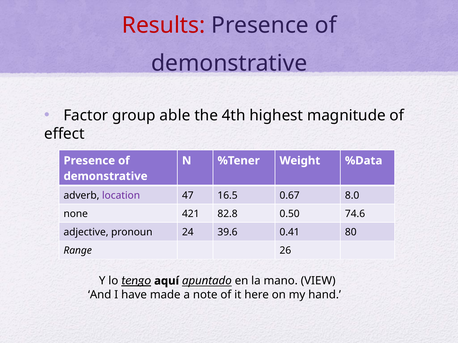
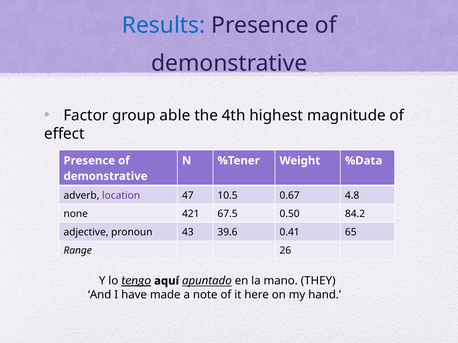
Results colour: red -> blue
16.5: 16.5 -> 10.5
8.0: 8.0 -> 4.8
82.8: 82.8 -> 67.5
74.6: 74.6 -> 84.2
24: 24 -> 43
80: 80 -> 65
VIEW: VIEW -> THEY
